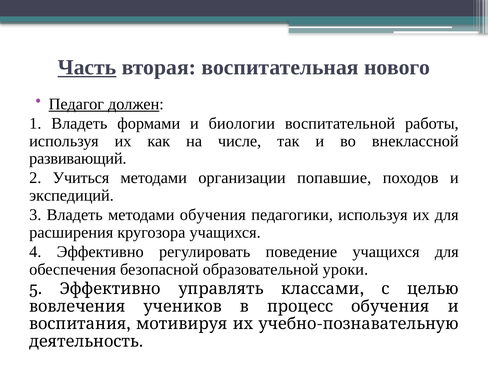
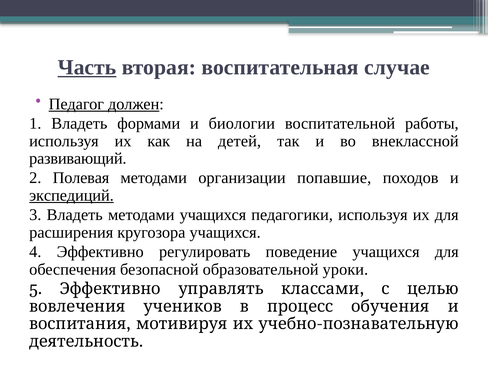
нового: нового -> случае
числе: числе -> детей
Учиться: Учиться -> Полевая
экспедиций underline: none -> present
методами обучения: обучения -> учащихся
